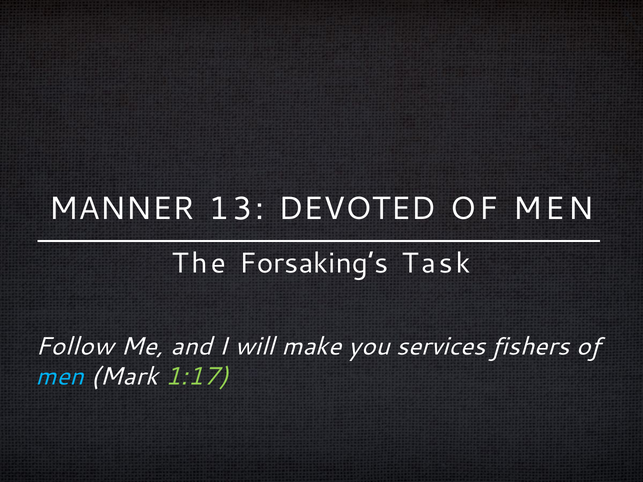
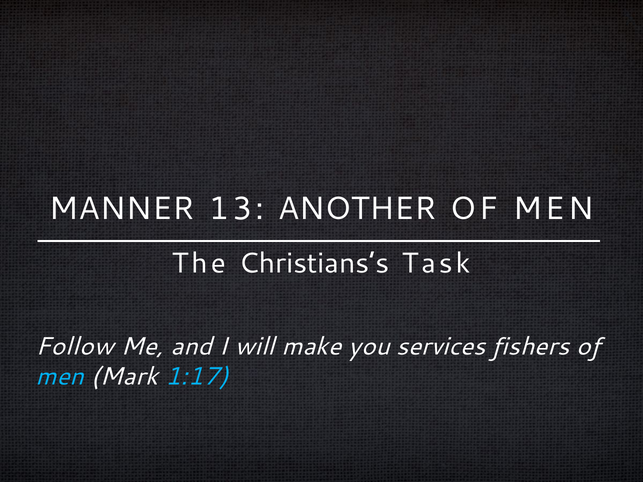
DEVOTED: DEVOTED -> ANOTHER
Forsaking’s: Forsaking’s -> Christians’s
1:17 colour: light green -> light blue
